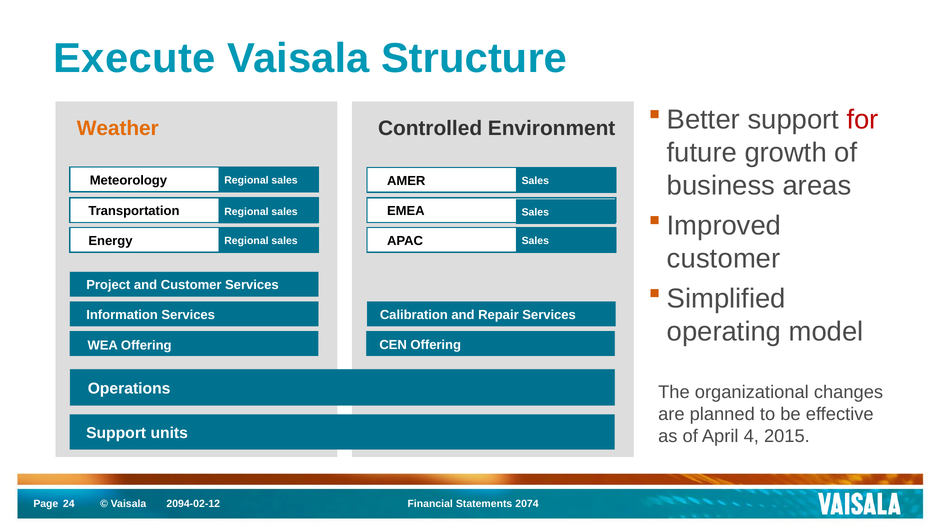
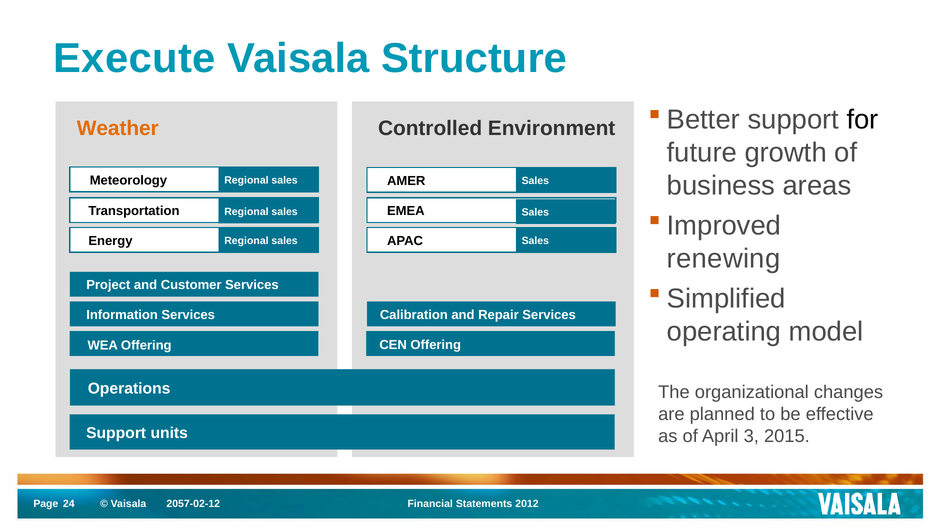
for colour: red -> black
customer at (724, 259): customer -> renewing
4: 4 -> 3
2094-02-12: 2094-02-12 -> 2057-02-12
2074: 2074 -> 2012
